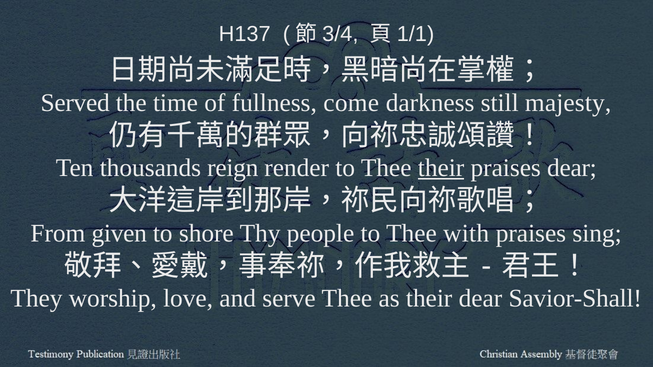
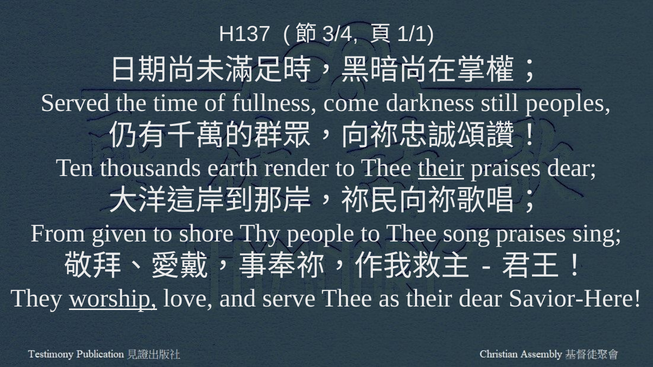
majesty: majesty -> peoples
reign: reign -> earth
with: with -> song
worship underline: none -> present
Savior-Shall: Savior-Shall -> Savior-Here
